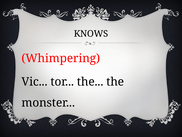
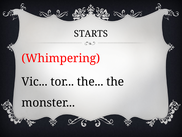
KNOWS: KNOWS -> STARTS
